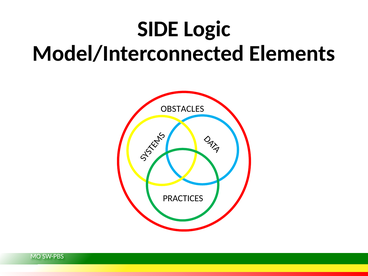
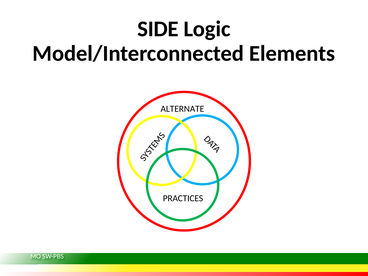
OBSTACLES: OBSTACLES -> ALTERNATE
